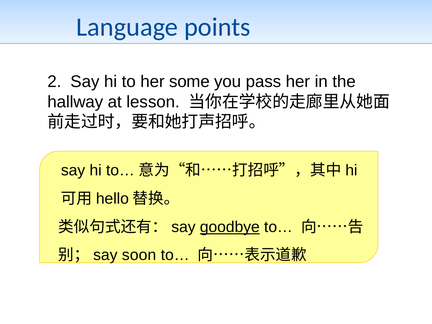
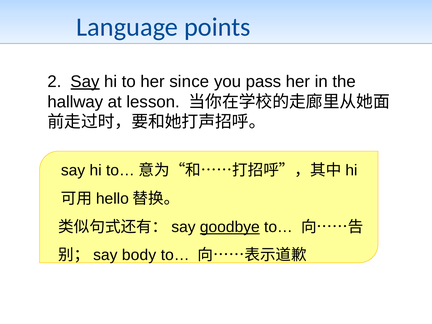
Say at (85, 82) underline: none -> present
some: some -> since
soon: soon -> body
